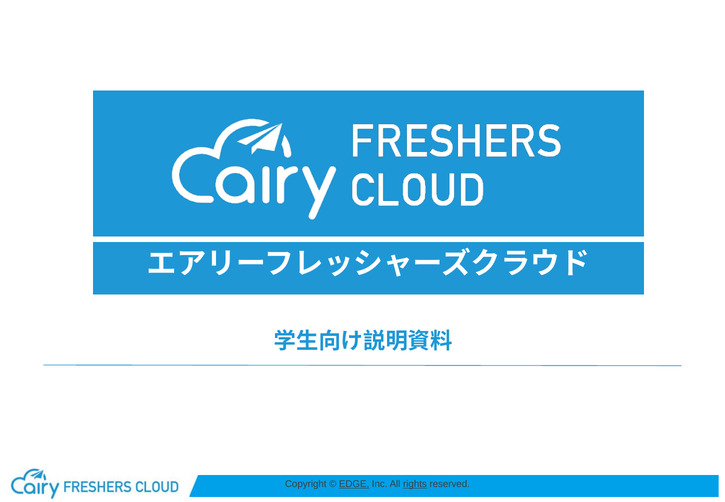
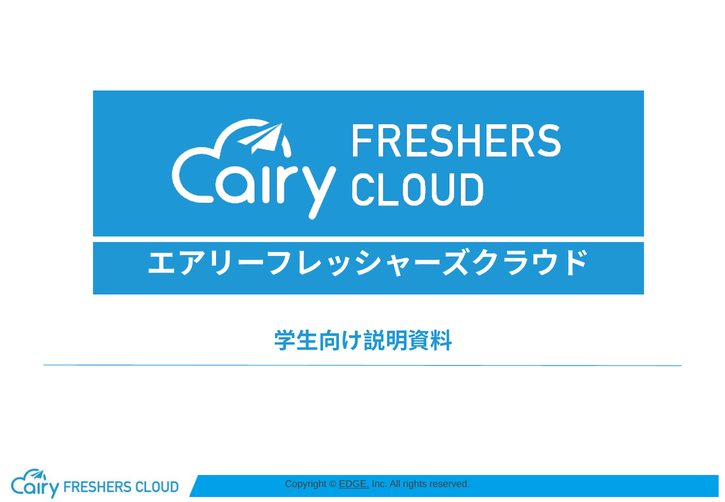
rights underline: present -> none
